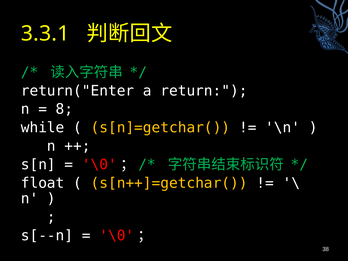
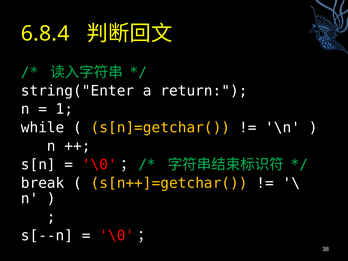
3.3.1: 3.3.1 -> 6.8.4
return("Enter: return("Enter -> string("Enter
8: 8 -> 1
float: float -> break
